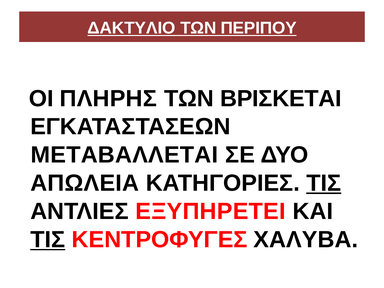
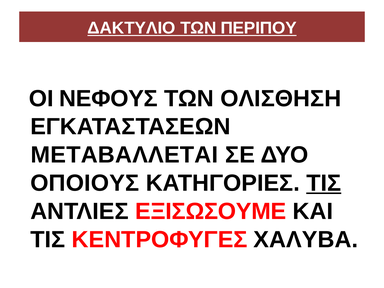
ΠΛΗΡΗΣ: ΠΛΗΡΗΣ -> ΝΕΦΟΥΣ
ΒΡΙΣΚΕΤΑΙ: ΒΡΙΣΚΕΤΑΙ -> ΟΛΙΣΘΗΣΗ
ΑΠΩΛΕΙΑ: ΑΠΩΛΕΙΑ -> ΟΠΟΙΟΥΣ
ΕΞΥΠΗΡΕΤΕΙ: ΕΞΥΠΗΡΕΤΕΙ -> ΕΞΙΣΩΣΟΥΜΕ
ΤΙΣ at (48, 240) underline: present -> none
